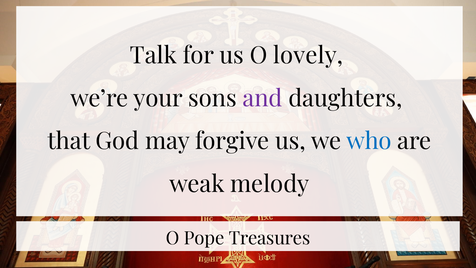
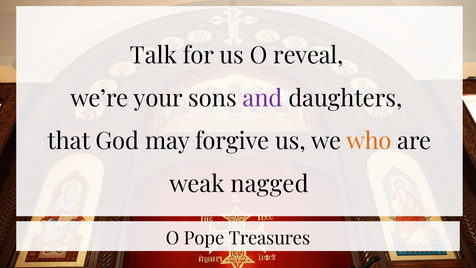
lovely: lovely -> reveal
who colour: blue -> orange
melody: melody -> nagged
